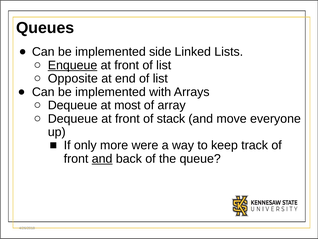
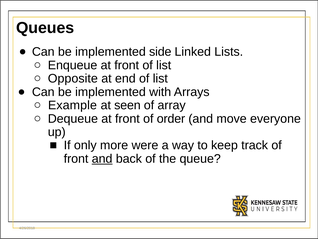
Enqueue underline: present -> none
Dequeue at (73, 105): Dequeue -> Example
most: most -> seen
stack: stack -> order
